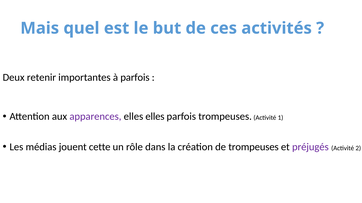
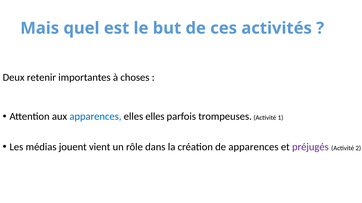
à parfois: parfois -> choses
apparences at (95, 117) colour: purple -> blue
cette: cette -> vient
de trompeuses: trompeuses -> apparences
